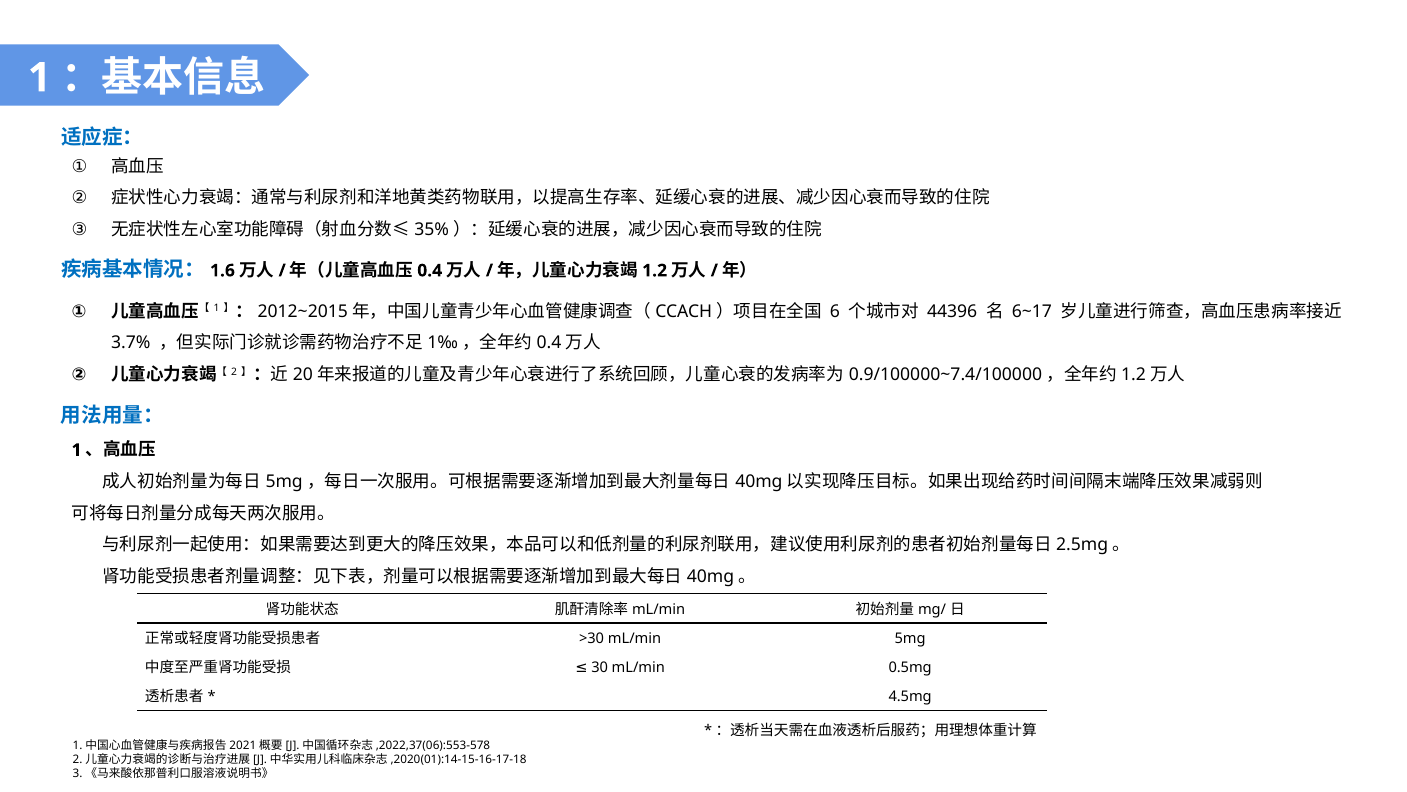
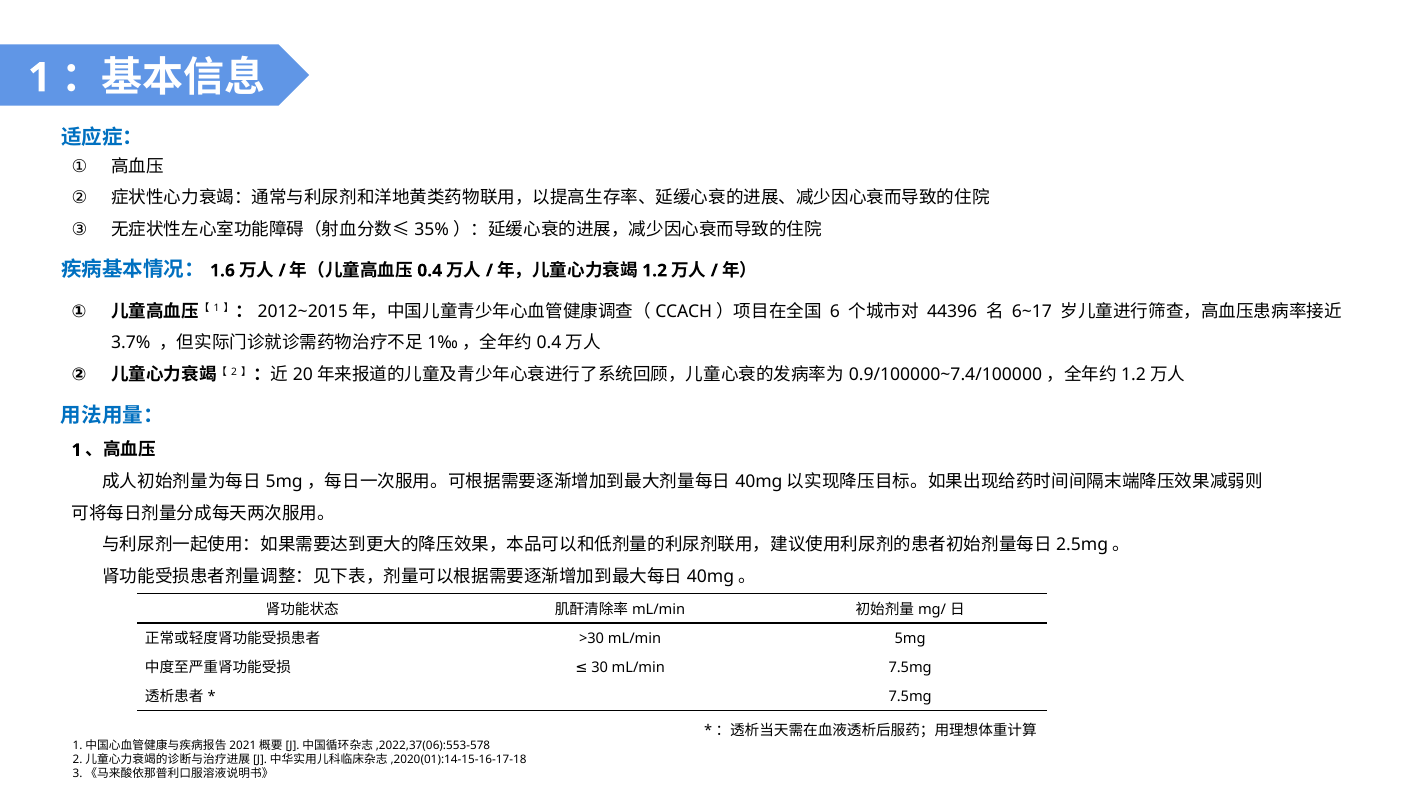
mL/min 0.5mg: 0.5mg -> 7.5mg
4.5mg at (910, 696): 4.5mg -> 7.5mg
